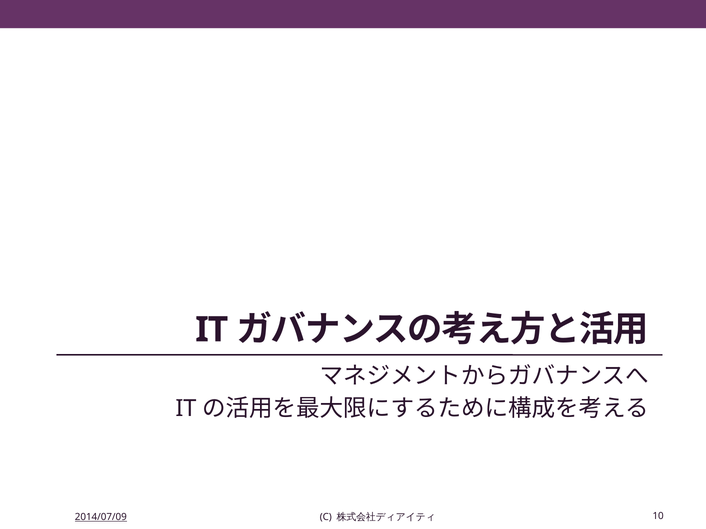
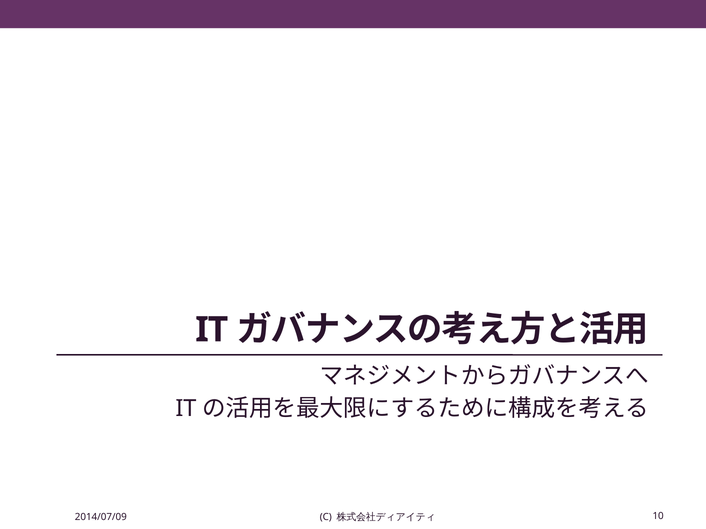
2014/07/09 underline: present -> none
